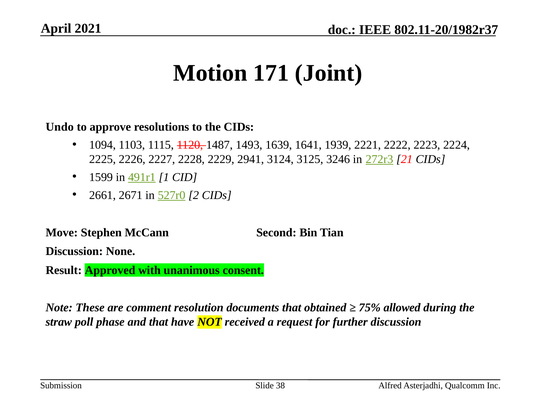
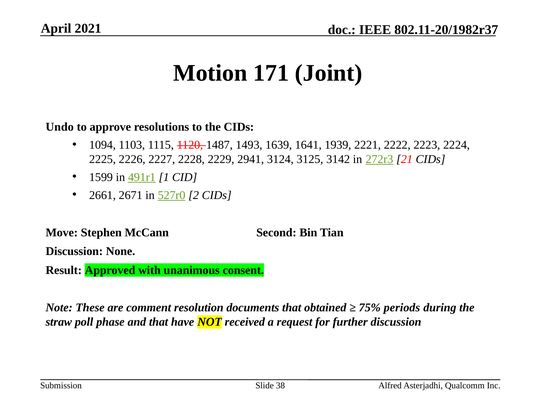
3246: 3246 -> 3142
allowed: allowed -> periods
